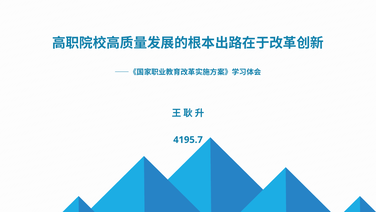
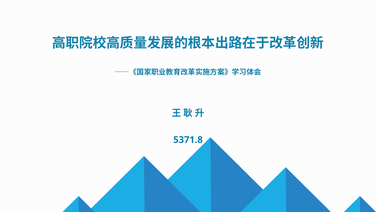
4195.7: 4195.7 -> 5371.8
